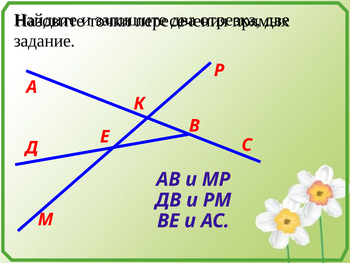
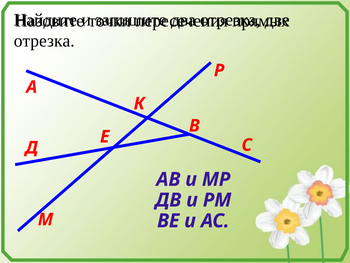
задание at (44, 41): задание -> отрезка
